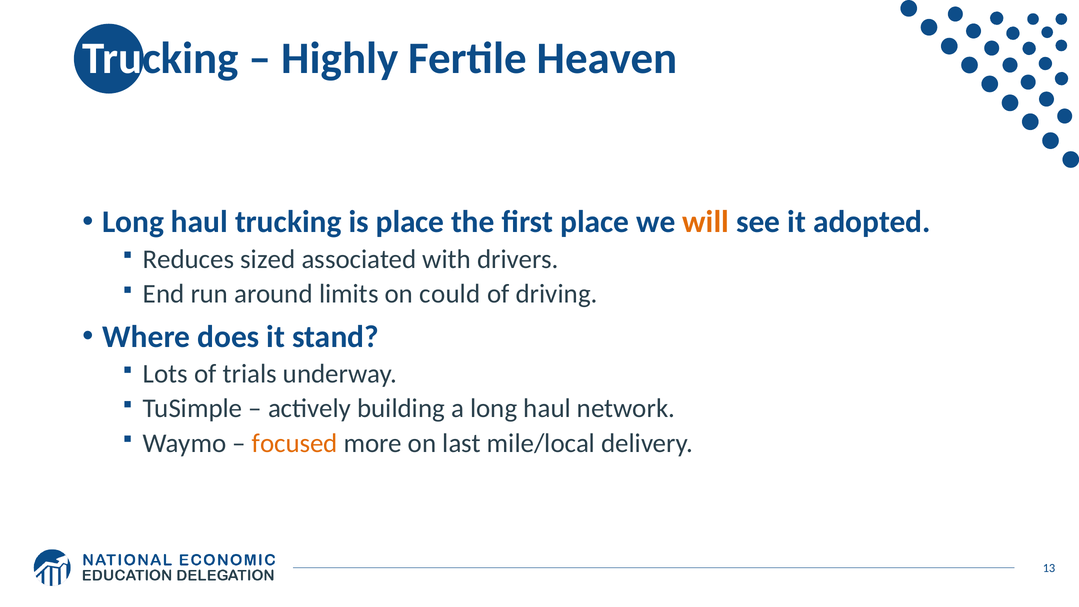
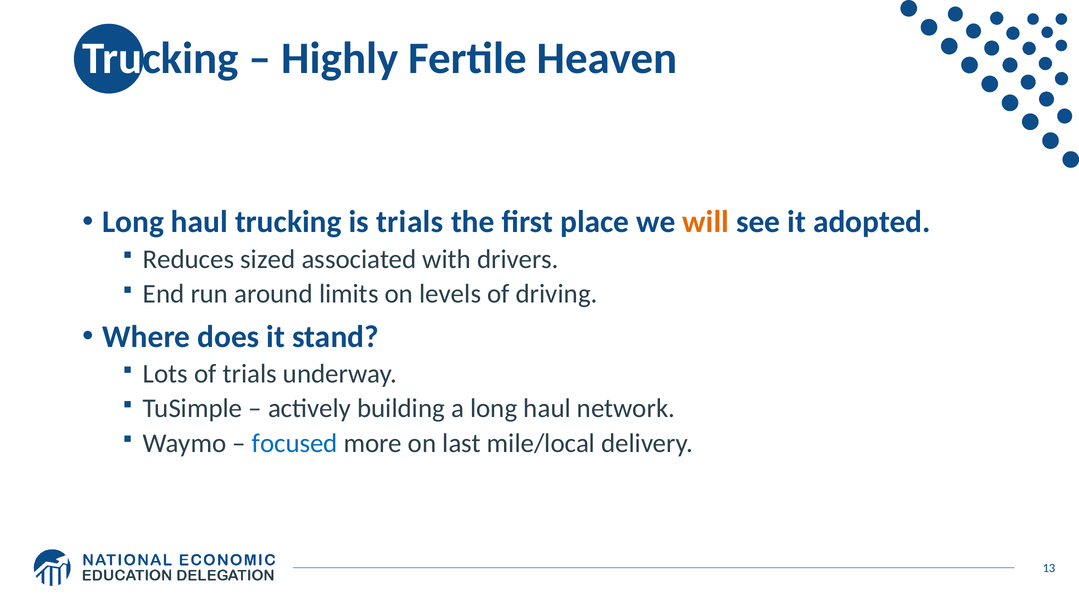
is place: place -> trials
could: could -> levels
focused colour: orange -> blue
